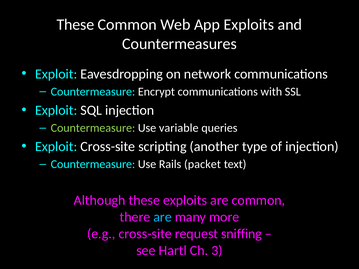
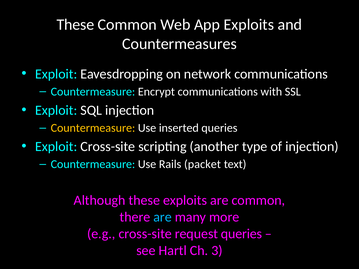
Countermeasure at (93, 128) colour: light green -> yellow
variable: variable -> inserted
request sniffing: sniffing -> queries
